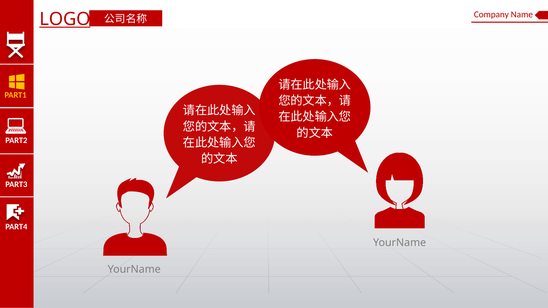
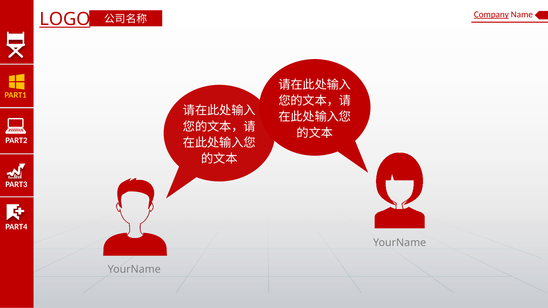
Company underline: none -> present
